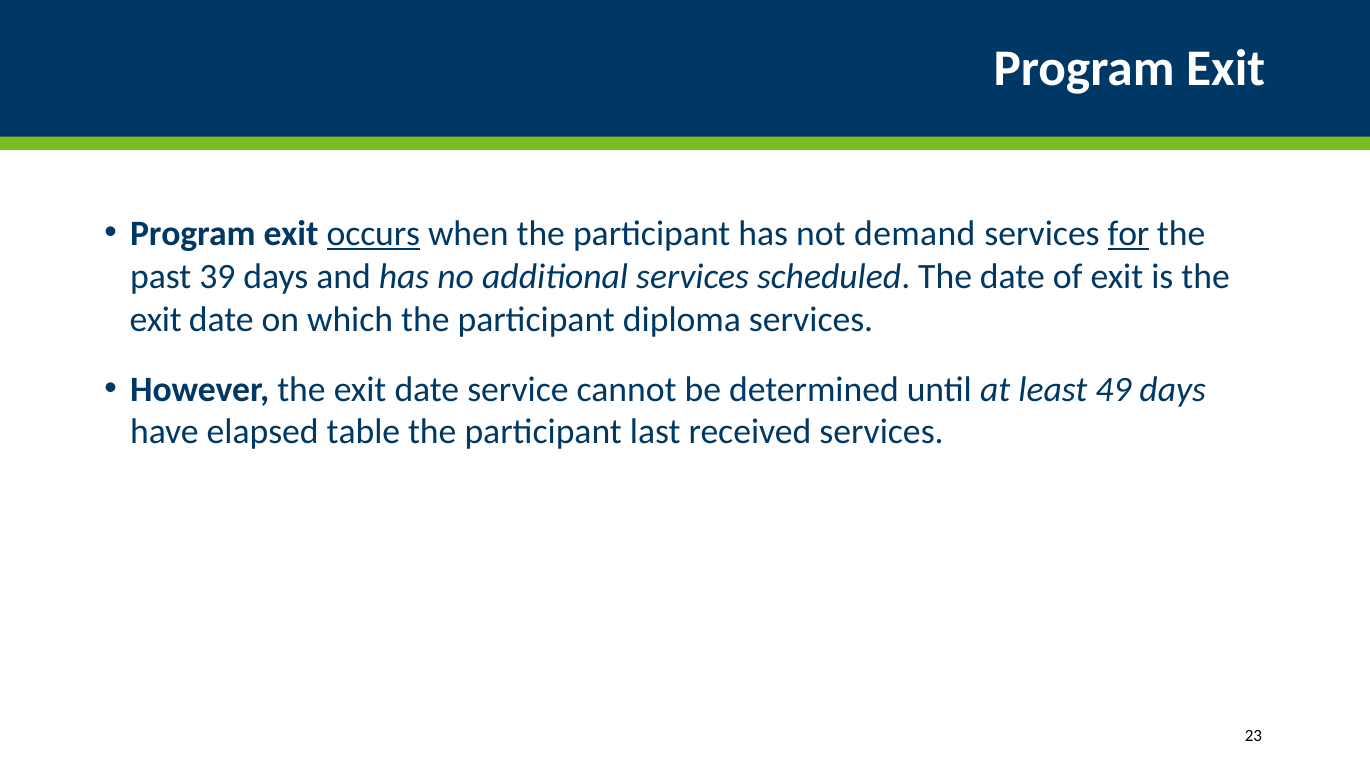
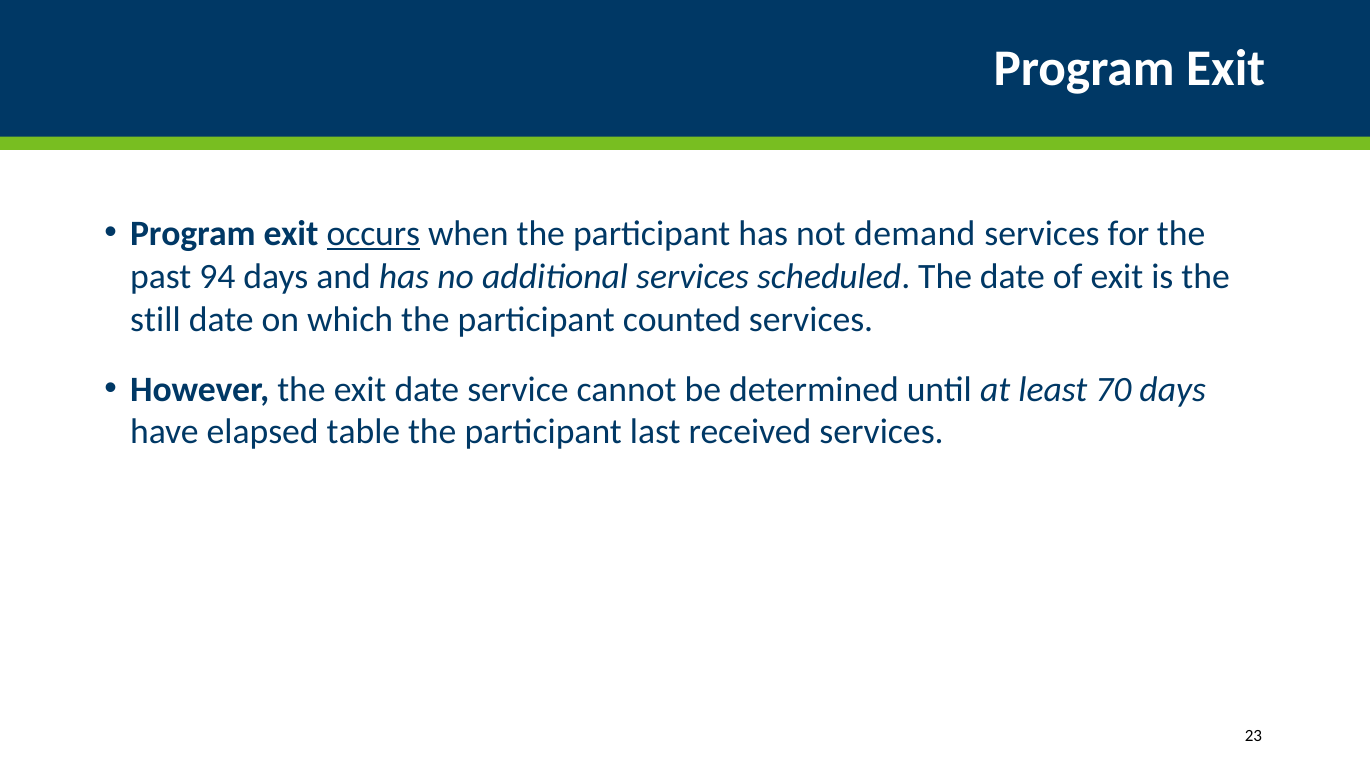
for underline: present -> none
39: 39 -> 94
exit at (156, 320): exit -> still
diploma: diploma -> counted
49: 49 -> 70
